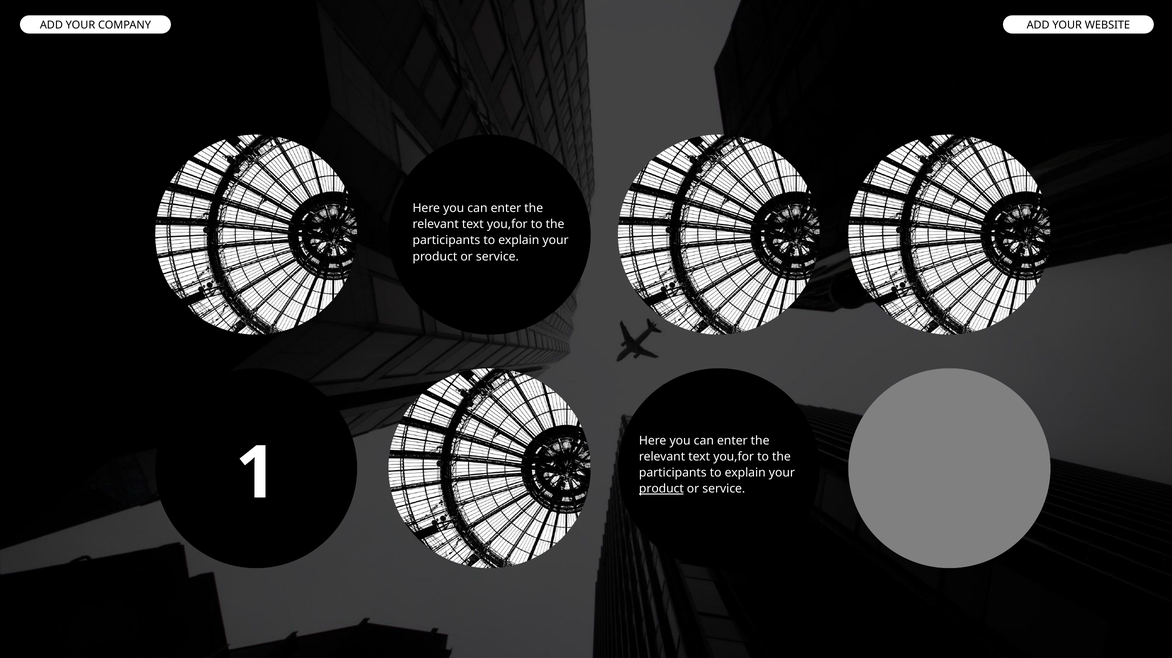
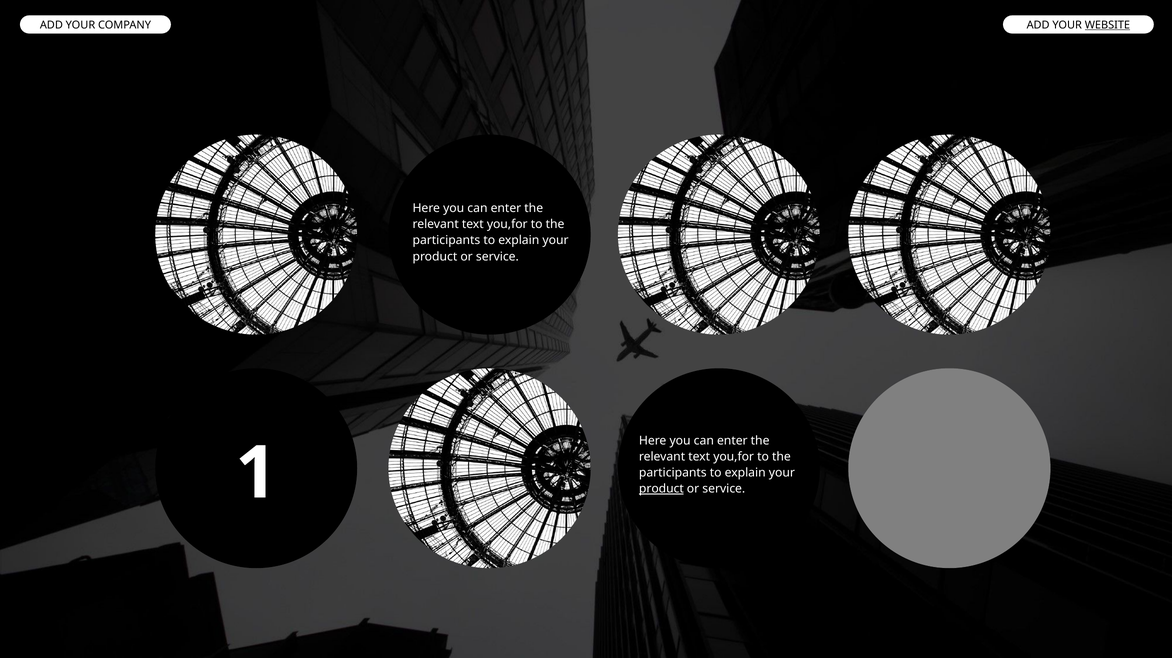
WEBSITE underline: none -> present
